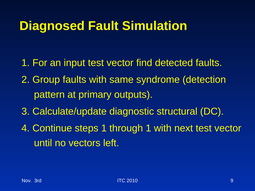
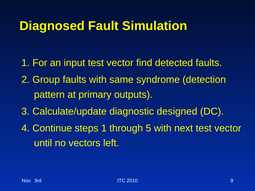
structural: structural -> designed
through 1: 1 -> 5
